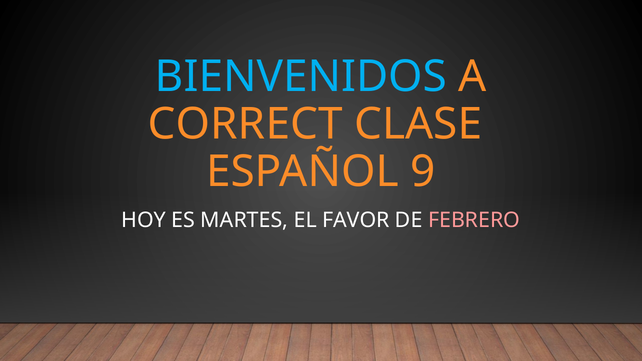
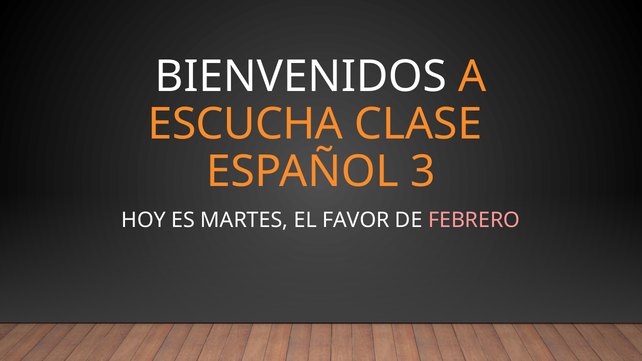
BIENVENIDOS colour: light blue -> white
CORRECT: CORRECT -> ESCUCHA
9: 9 -> 3
